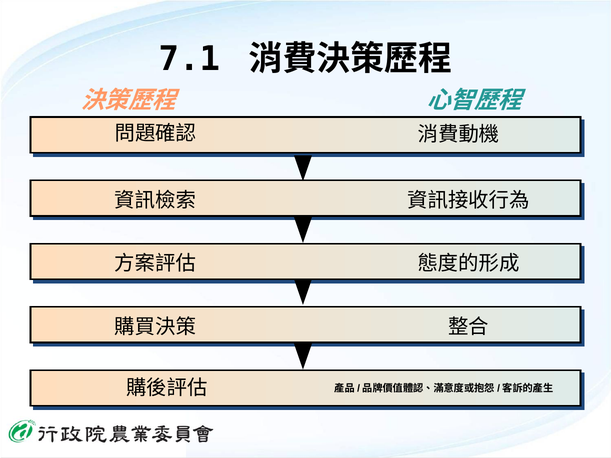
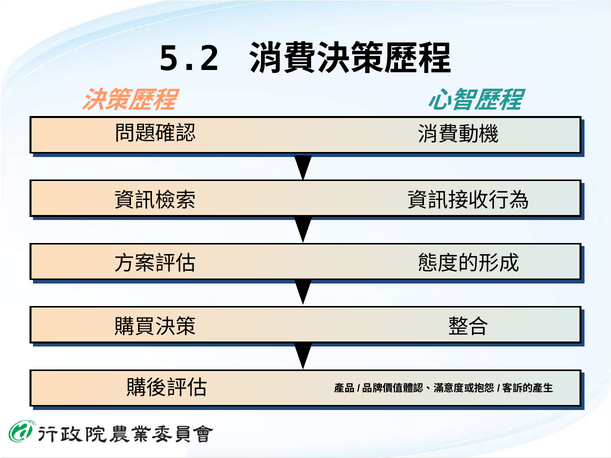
7.1: 7.1 -> 5.2
